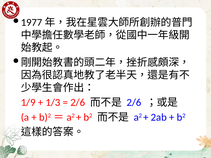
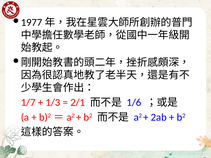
1/9: 1/9 -> 1/7
2/6 at (78, 103): 2/6 -> 2/1
2/6 at (134, 103): 2/6 -> 1/6
